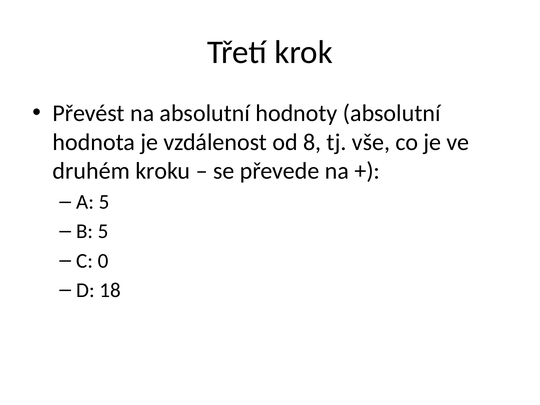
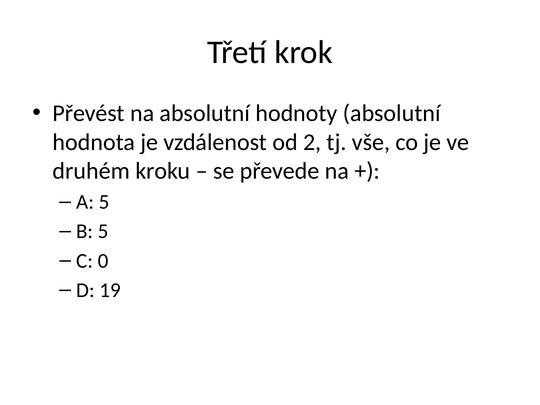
8: 8 -> 2
18: 18 -> 19
